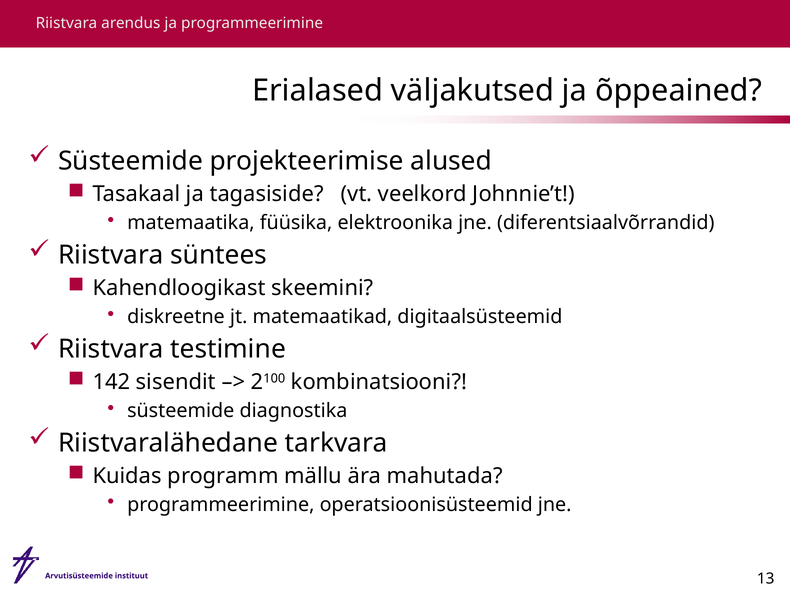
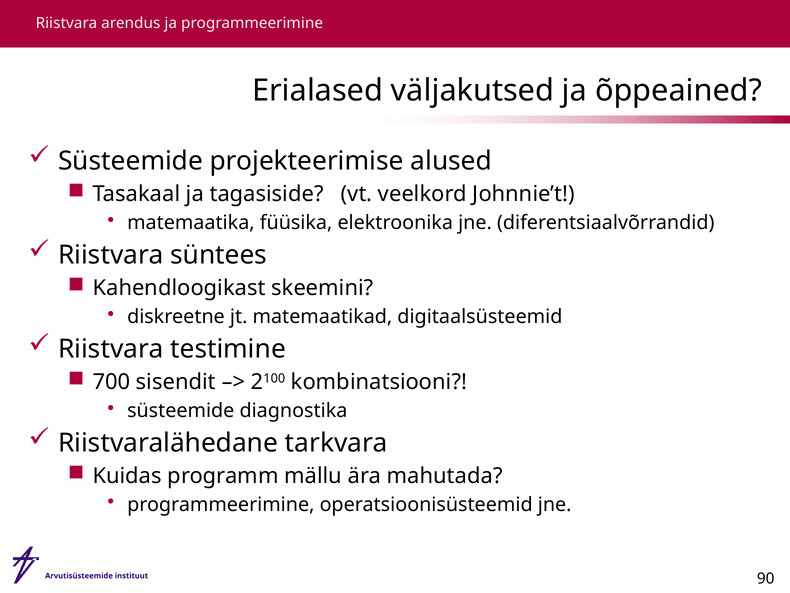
142: 142 -> 700
13: 13 -> 90
